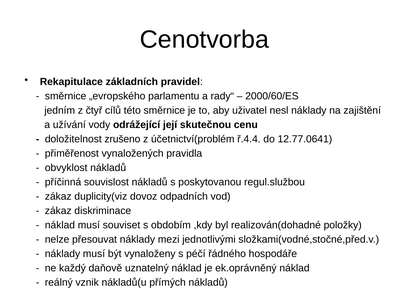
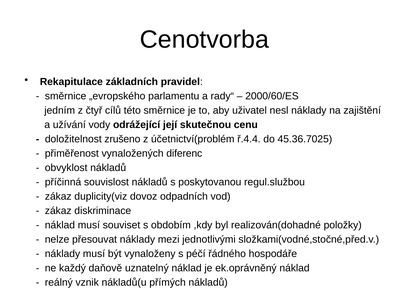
12.77.0641: 12.77.0641 -> 45.36.7025
pravidla: pravidla -> diferenc
